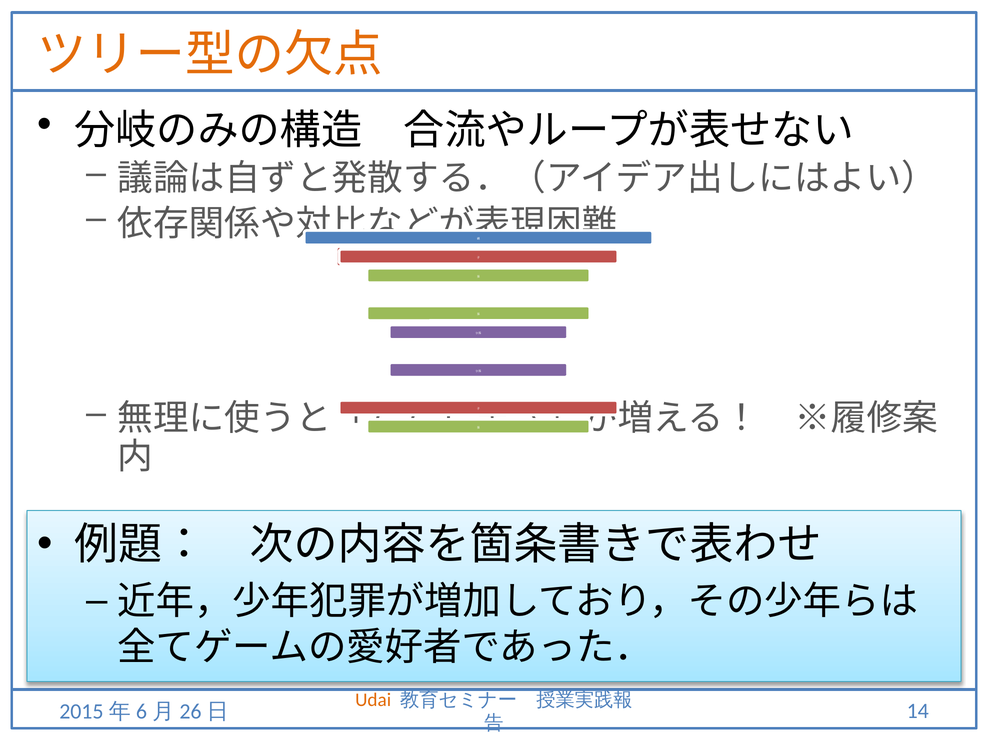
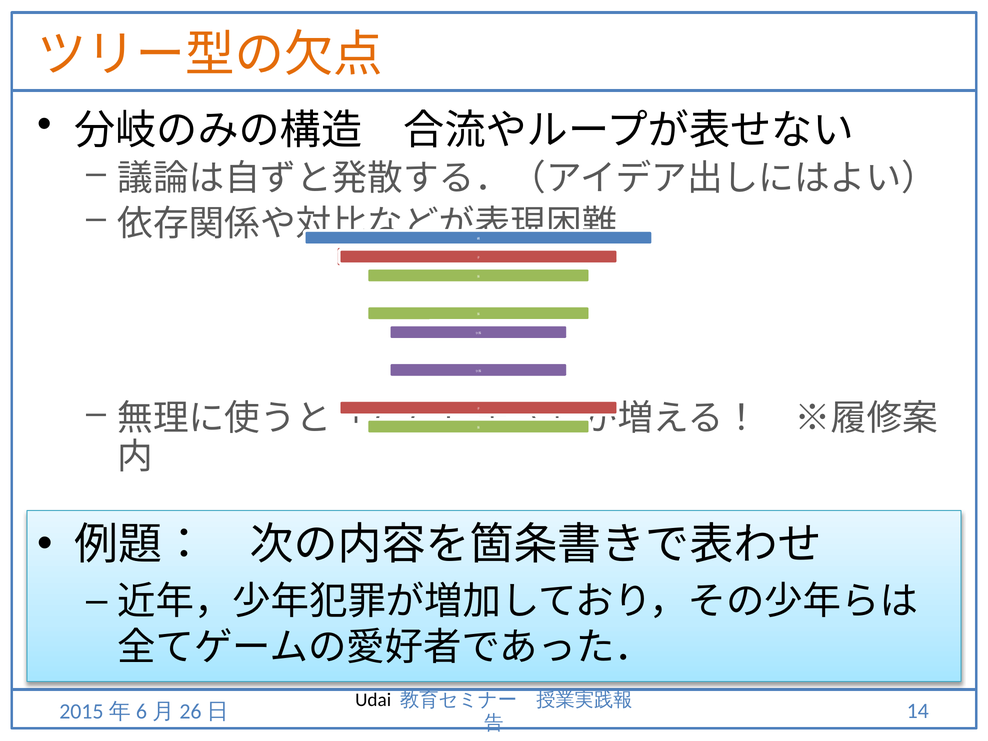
Udai colour: orange -> black
